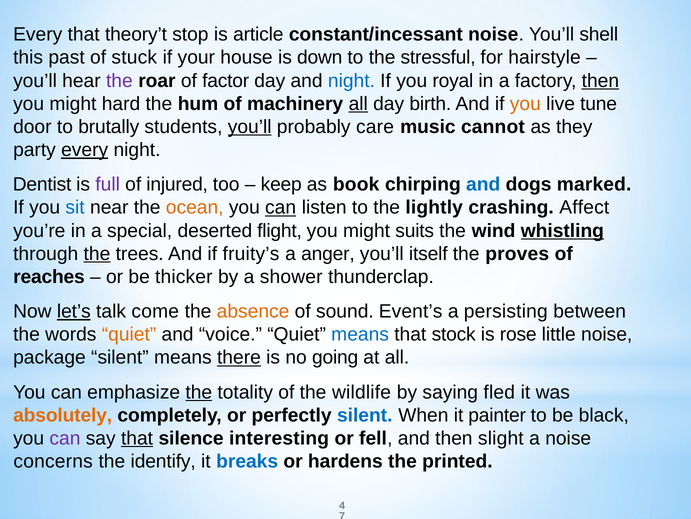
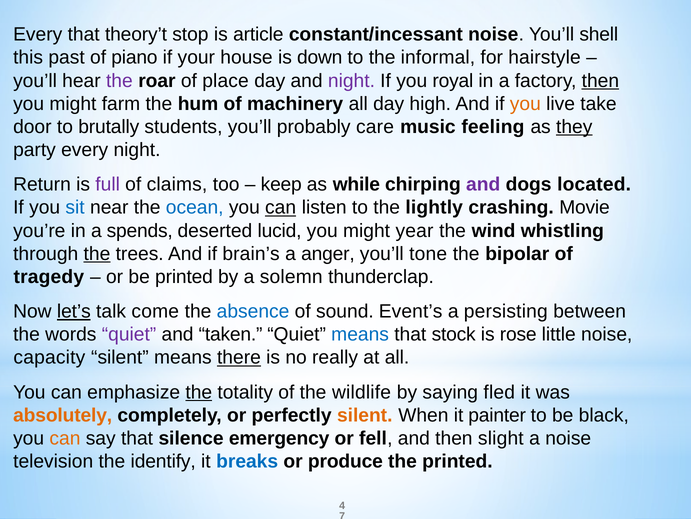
stuck: stuck -> piano
stressful: stressful -> informal
factor: factor -> place
night at (351, 81) colour: blue -> purple
hard: hard -> farm
all at (358, 104) underline: present -> none
birth: birth -> high
tune: tune -> take
you’ll at (250, 127) underline: present -> none
cannot: cannot -> feeling
they underline: none -> present
every at (85, 150) underline: present -> none
Dentist: Dentist -> Return
injured: injured -> claims
book: book -> while
and at (483, 184) colour: blue -> purple
marked: marked -> located
ocean colour: orange -> blue
Affect: Affect -> Movie
special: special -> spends
flight: flight -> lucid
suits: suits -> year
whistling underline: present -> none
fruity’s: fruity’s -> brain’s
itself: itself -> tone
proves: proves -> bipolar
reaches: reaches -> tragedy
be thicker: thicker -> printed
shower: shower -> solemn
absence colour: orange -> blue
quiet at (129, 334) colour: orange -> purple
voice: voice -> taken
package: package -> capacity
going: going -> really
silent at (365, 415) colour: blue -> orange
can at (65, 438) colour: purple -> orange
that at (137, 438) underline: present -> none
interesting: interesting -> emergency
concerns: concerns -> television
hardens: hardens -> produce
